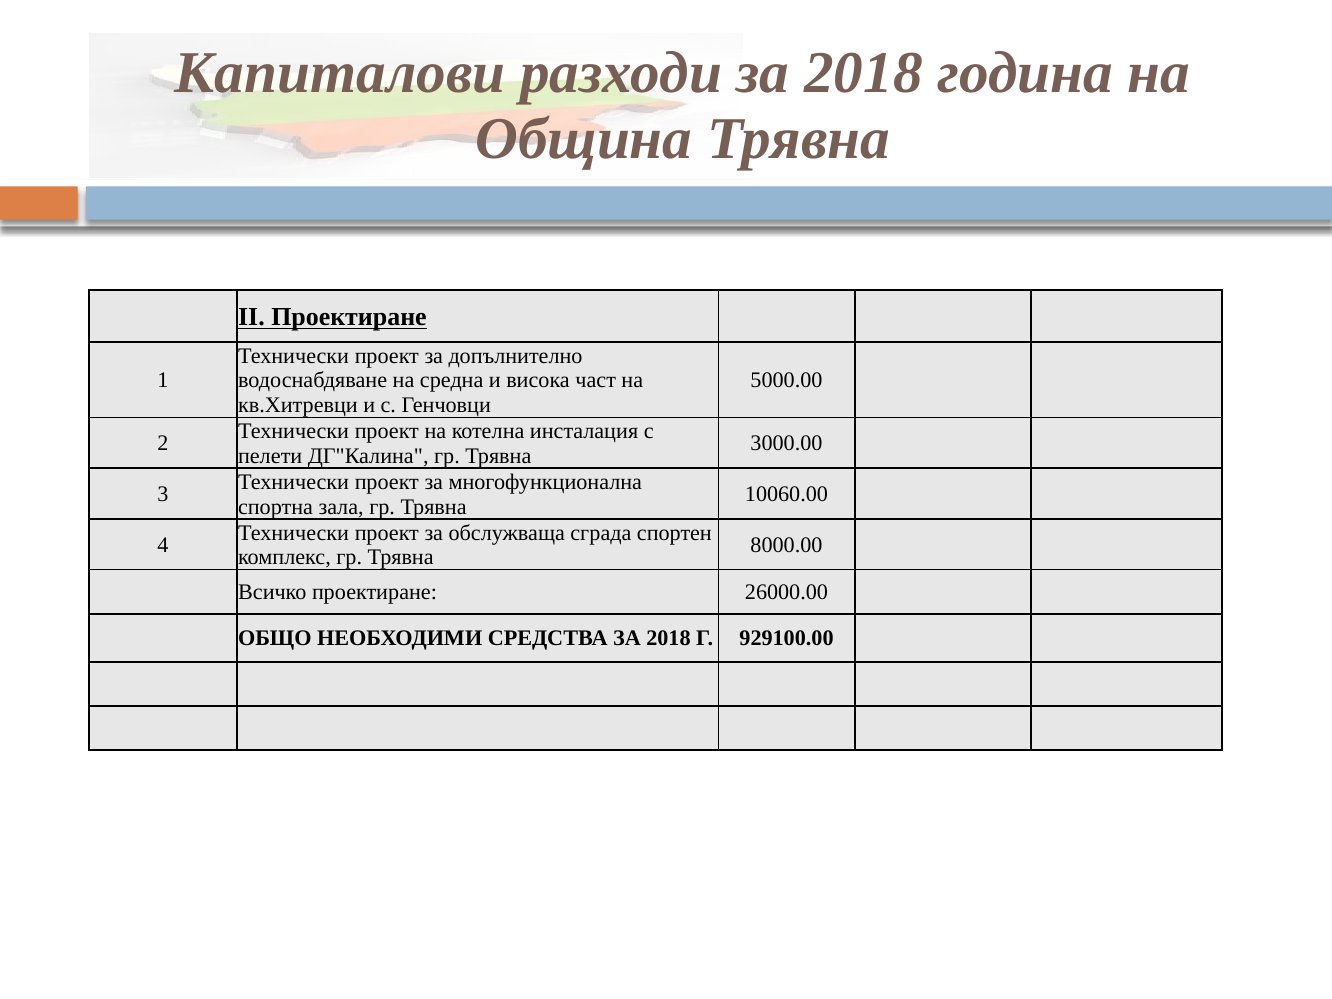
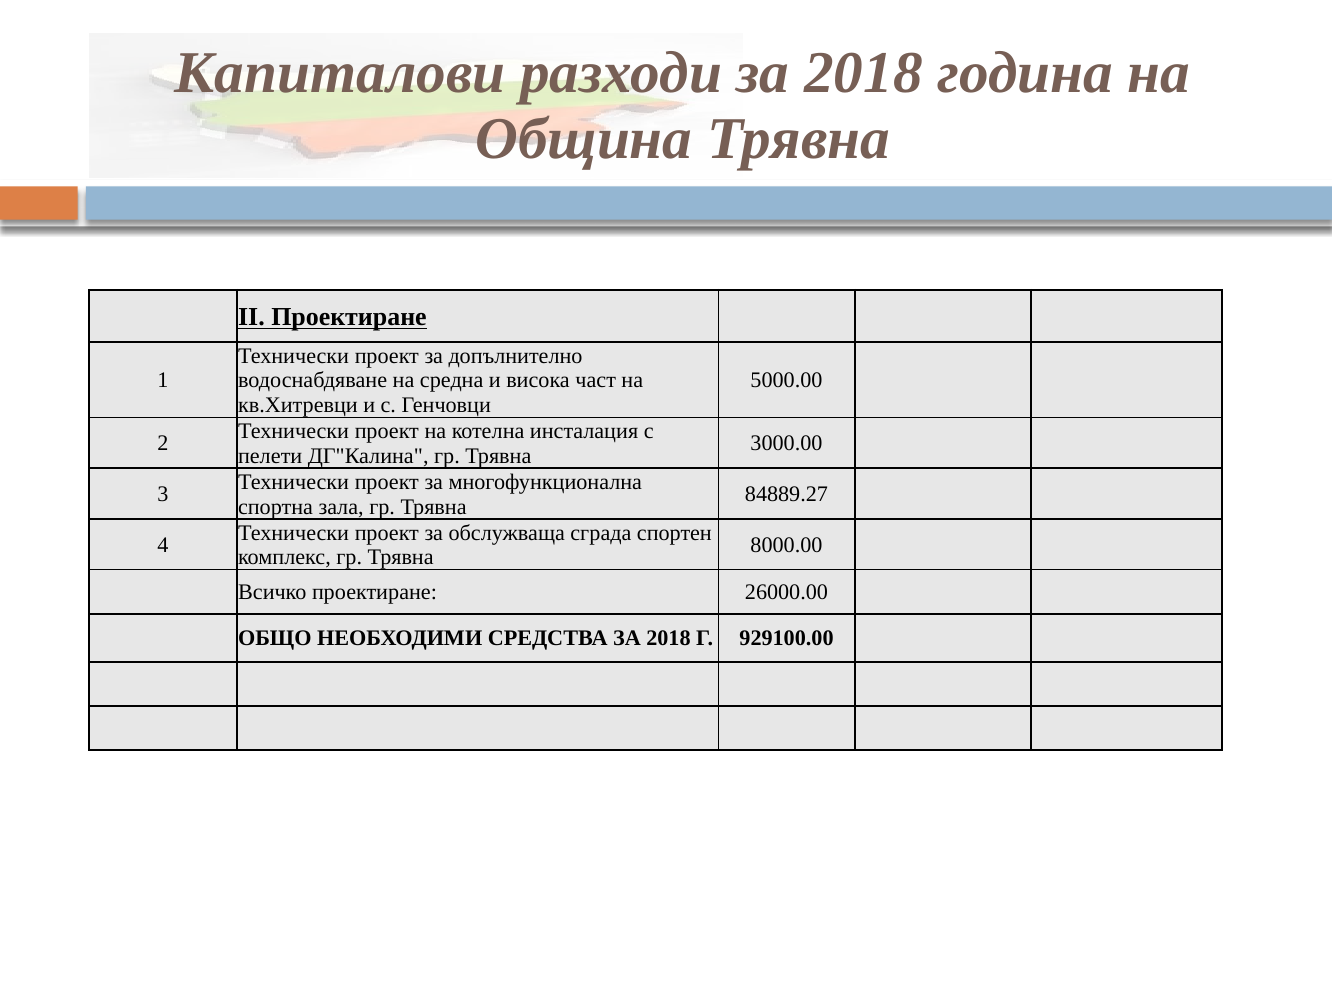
10060.00: 10060.00 -> 84889.27
